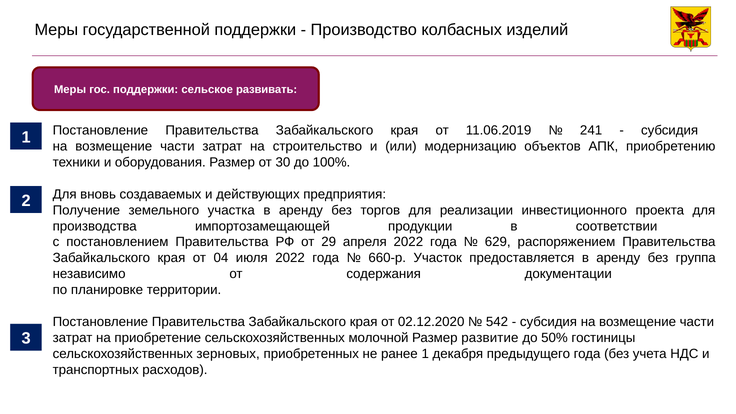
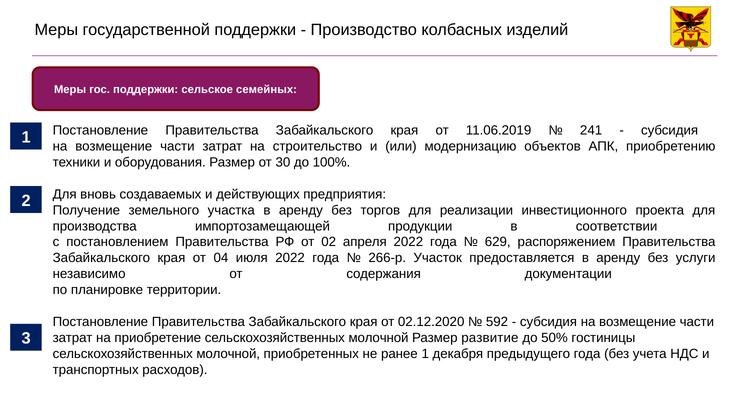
развивать: развивать -> семейных
29: 29 -> 02
660-р: 660-р -> 266-р
группа: группа -> услуги
542: 542 -> 592
зерновых at (228, 354): зерновых -> молочной
